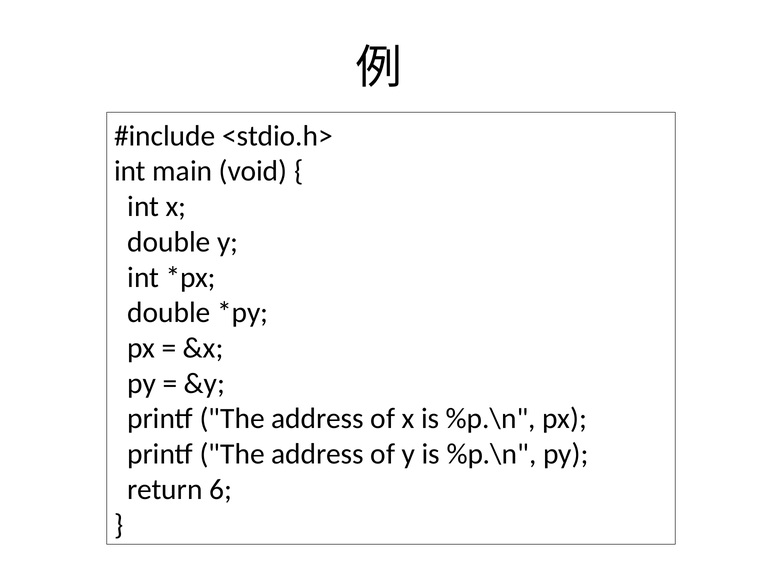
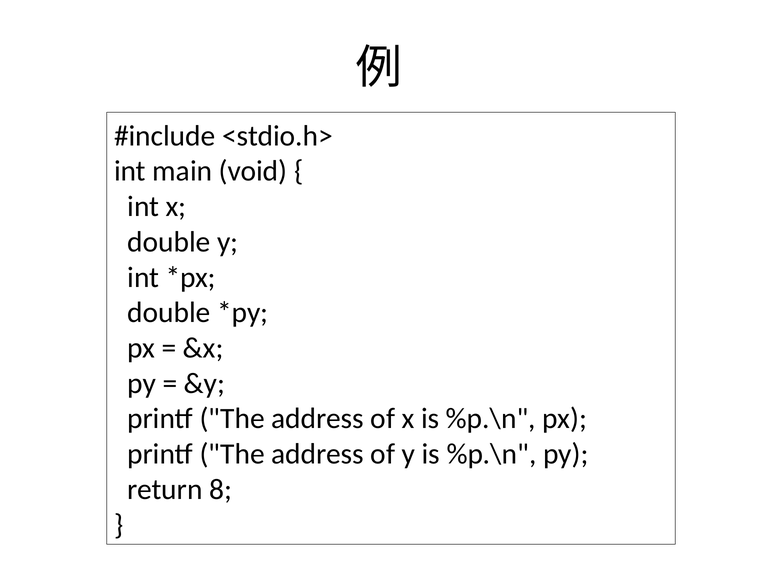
6: 6 -> 8
